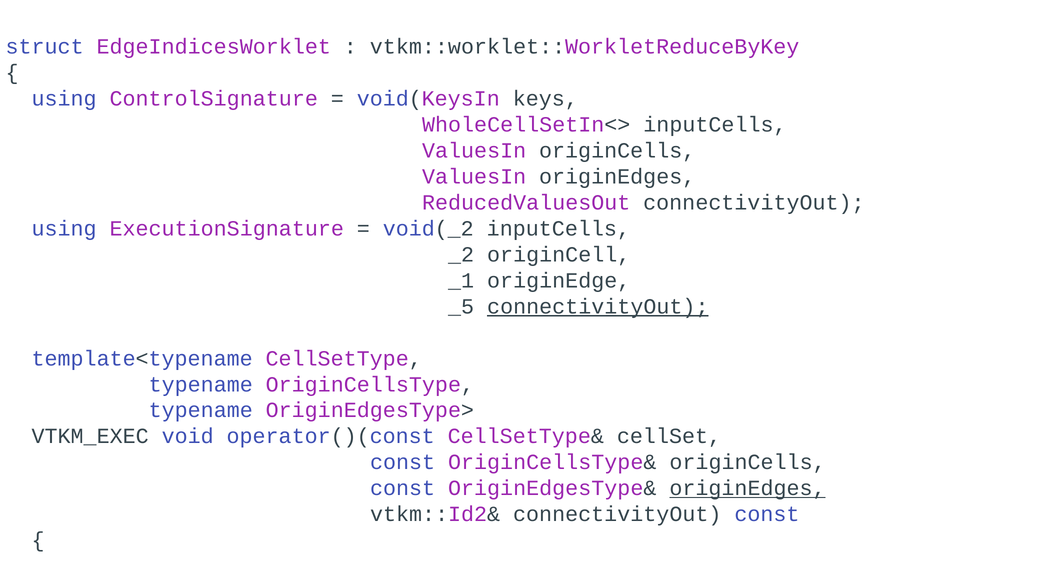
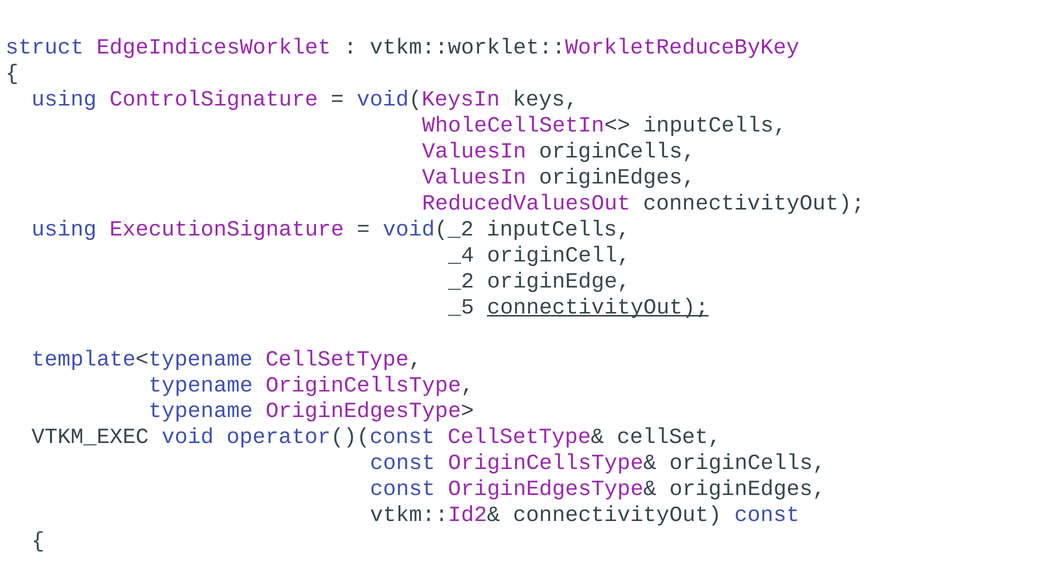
_2: _2 -> _4
_1: _1 -> _2
originEdges at (747, 489) underline: present -> none
